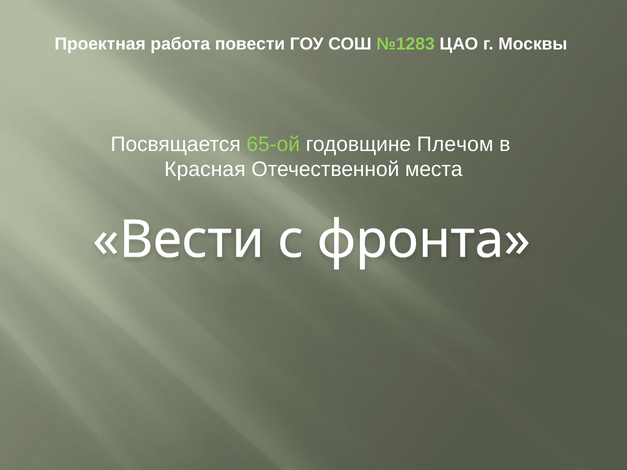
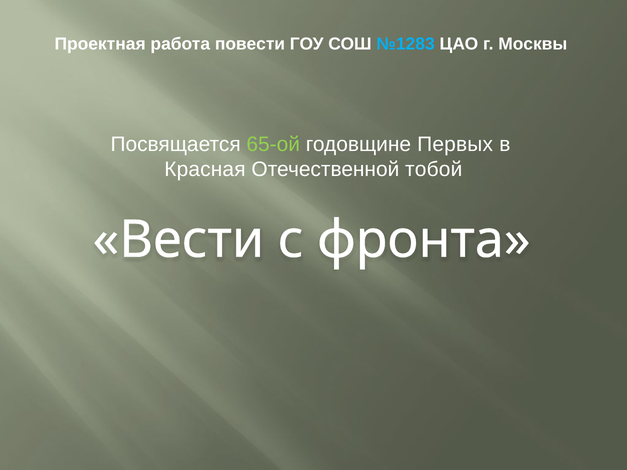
№1283 colour: light green -> light blue
Плечом: Плечом -> Первых
места: места -> тобой
